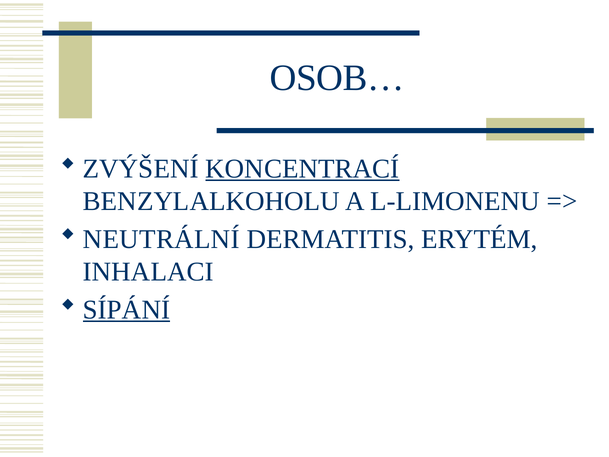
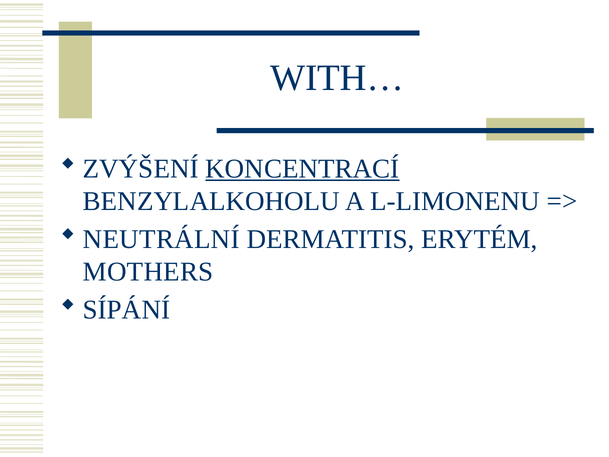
OSOB…: OSOB… -> WITH…
INHALACI: INHALACI -> MOTHERS
SÍPÁNÍ underline: present -> none
